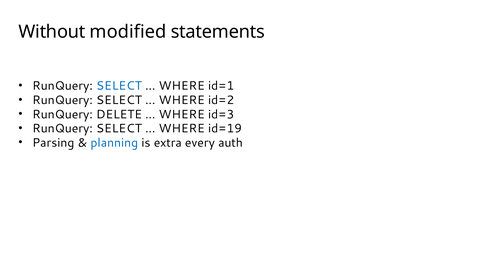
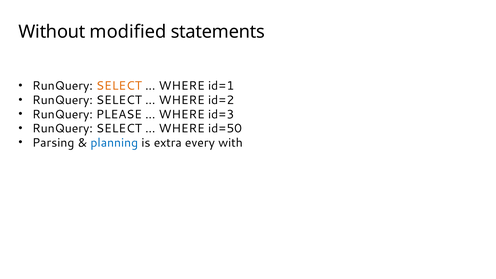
SELECT at (119, 86) colour: blue -> orange
DELETE: DELETE -> PLEASE
id=19: id=19 -> id=50
auth: auth -> with
